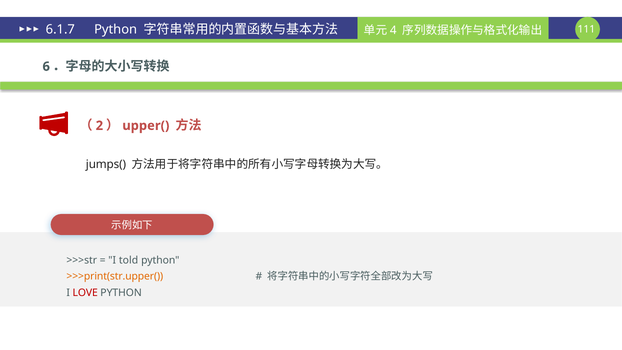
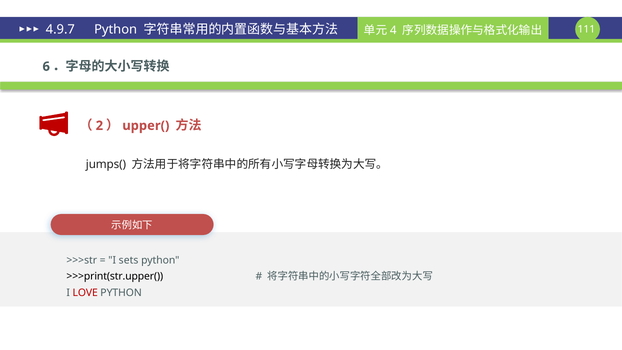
6.1.7: 6.1.7 -> 4.9.7
told: told -> sets
>>>print(str.upper( colour: orange -> black
